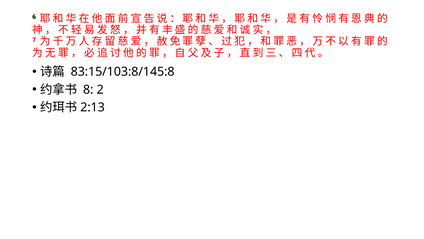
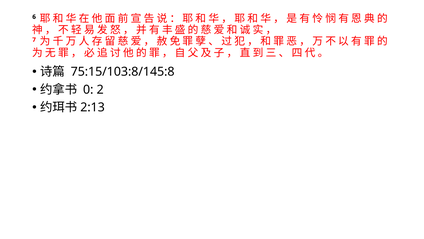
83:15/103:8/145:8: 83:15/103:8/145:8 -> 75:15/103:8/145:8
8: 8 -> 0
